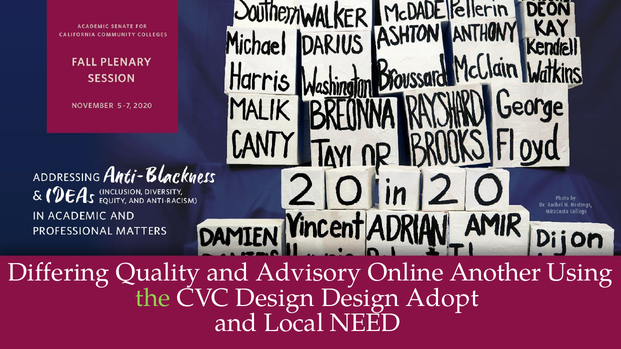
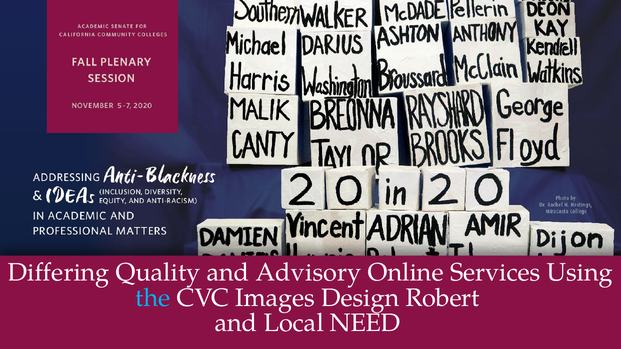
Another: Another -> Services
the colour: light green -> light blue
CVC Design: Design -> Images
Adopt: Adopt -> Robert
